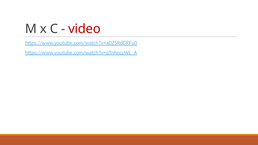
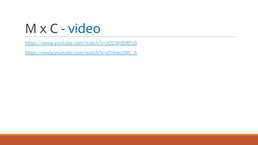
video colour: red -> blue
